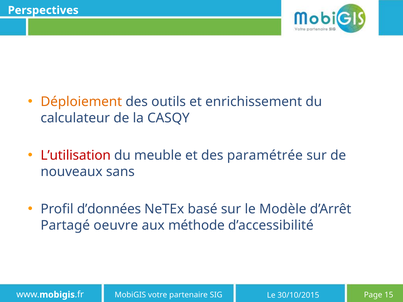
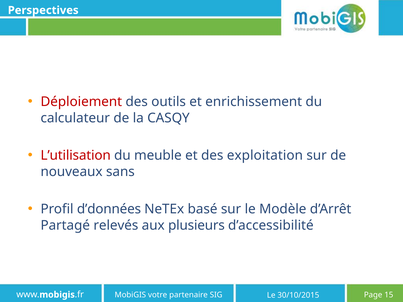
Déploiement colour: orange -> red
paramétrée: paramétrée -> exploitation
oeuvre: oeuvre -> relevés
méthode: méthode -> plusieurs
